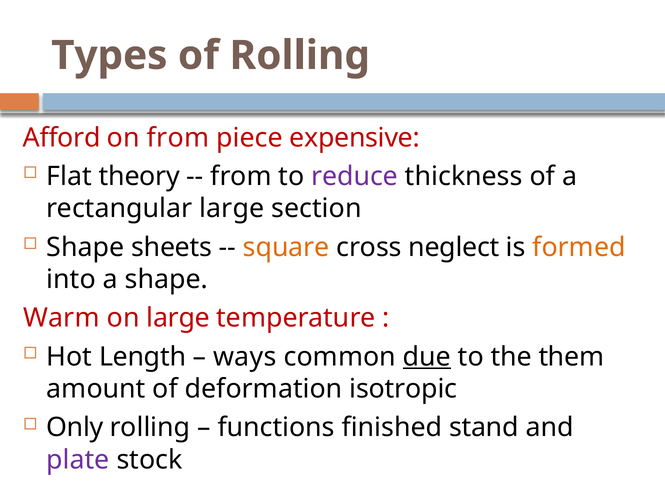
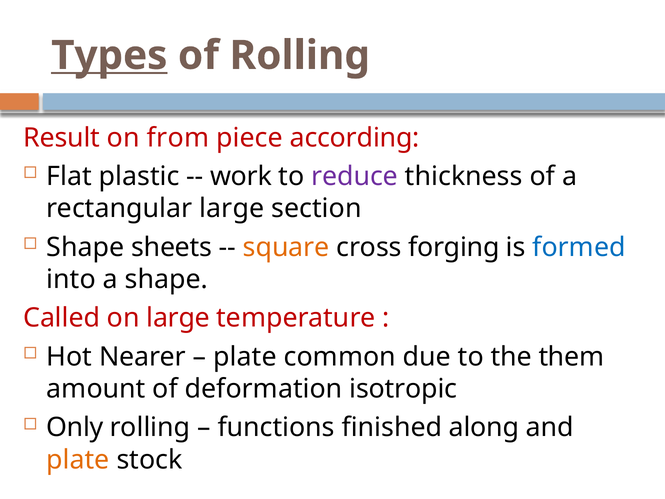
Types underline: none -> present
Afford: Afford -> Result
expensive: expensive -> according
theory: theory -> plastic
from at (241, 176): from -> work
neglect: neglect -> forging
formed colour: orange -> blue
Warm: Warm -> Called
Length: Length -> Nearer
ways at (245, 357): ways -> plate
due underline: present -> none
stand: stand -> along
plate at (78, 460) colour: purple -> orange
